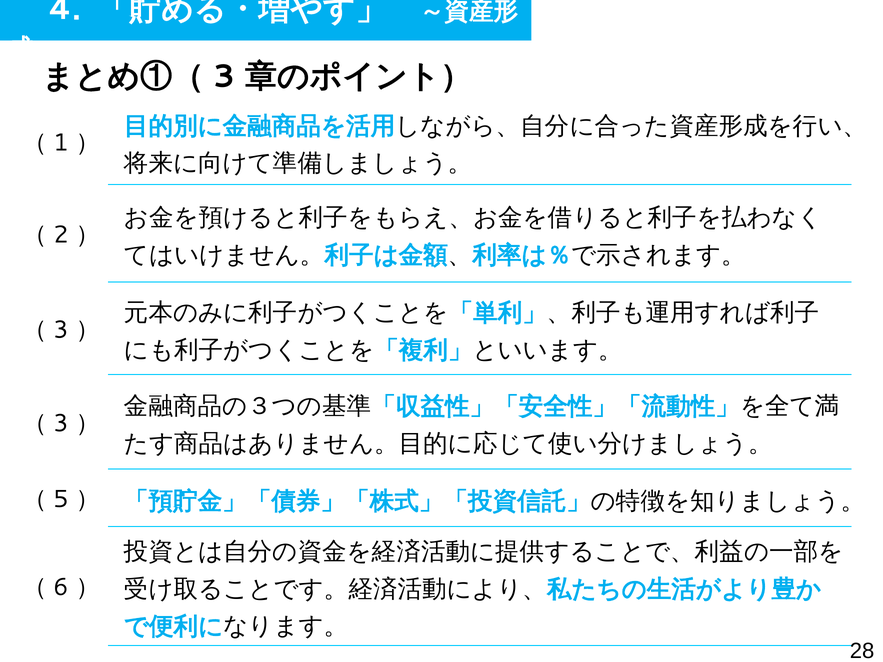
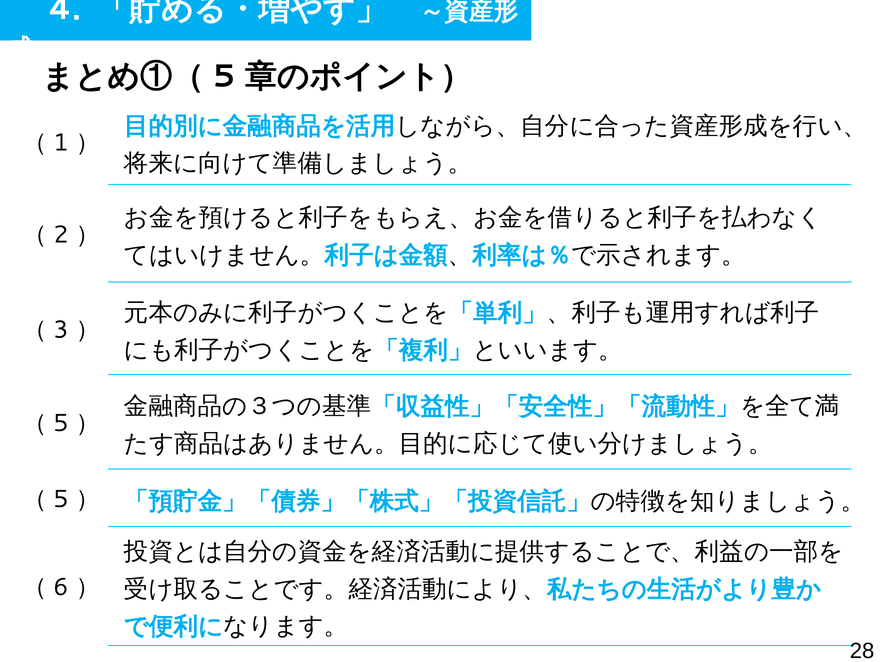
3 at (224, 76): 3 -> 5
3 at (61, 423): 3 -> 5
